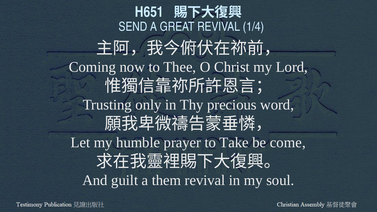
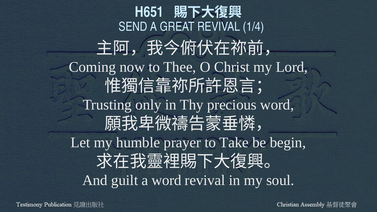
come: come -> begin
a them: them -> word
